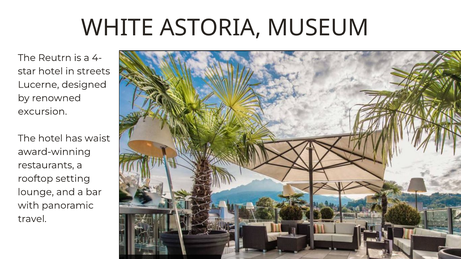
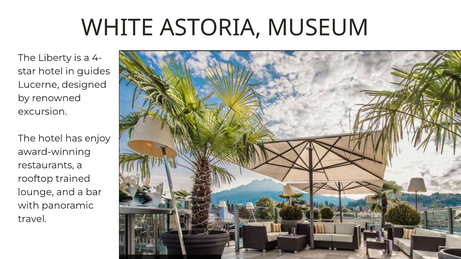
Reutrn: Reutrn -> Liberty
streets: streets -> guides
waist: waist -> enjoy
setting: setting -> trained
